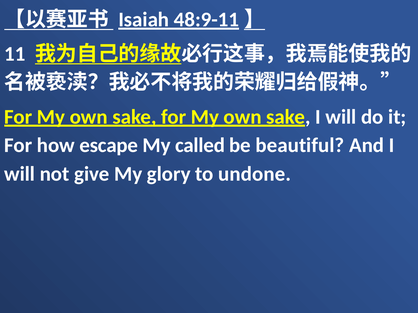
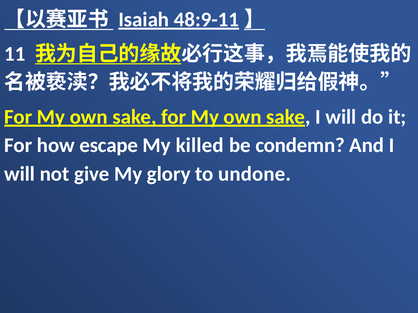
called: called -> killed
beautiful: beautiful -> condemn
